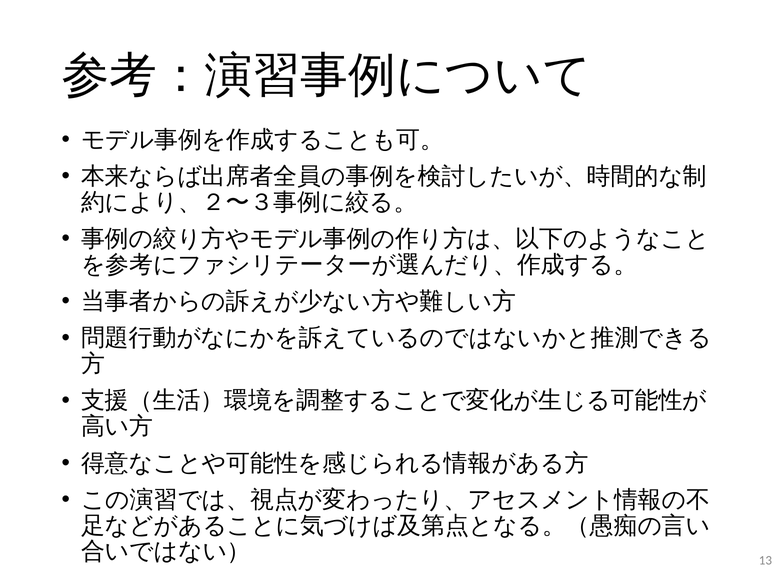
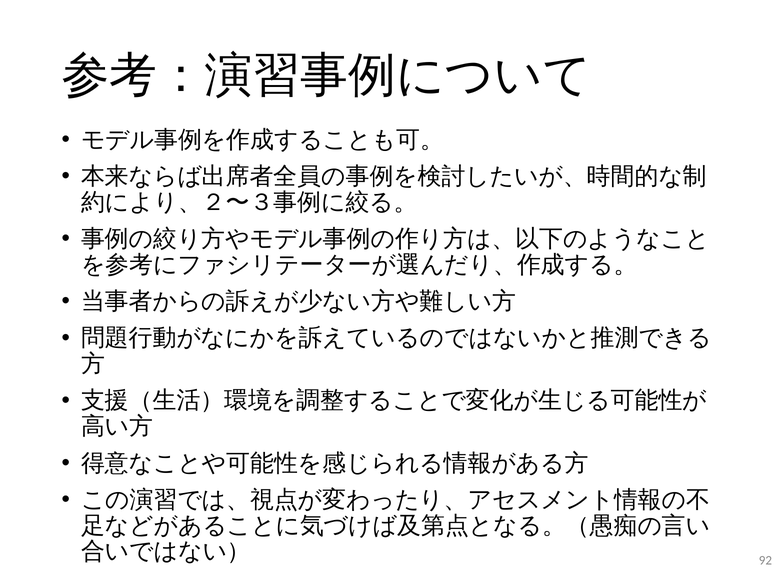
13: 13 -> 92
